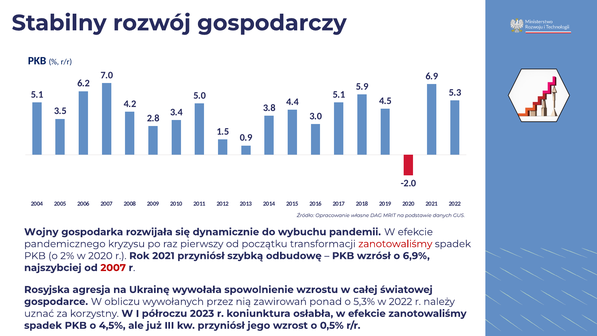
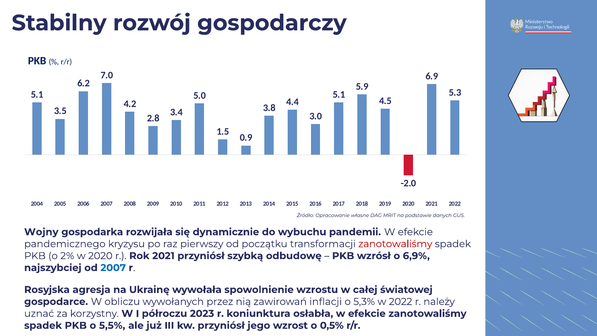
2007 at (113, 268) colour: red -> blue
ponad: ponad -> inflacji
4,5%: 4,5% -> 5,5%
